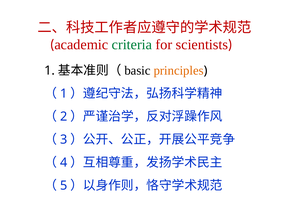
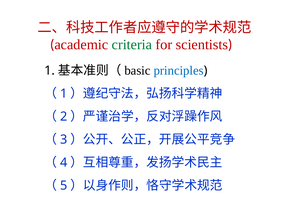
principles colour: orange -> blue
